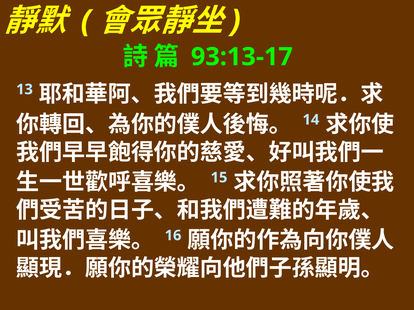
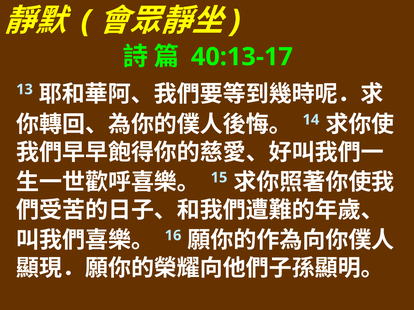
93:13-17: 93:13-17 -> 40:13-17
